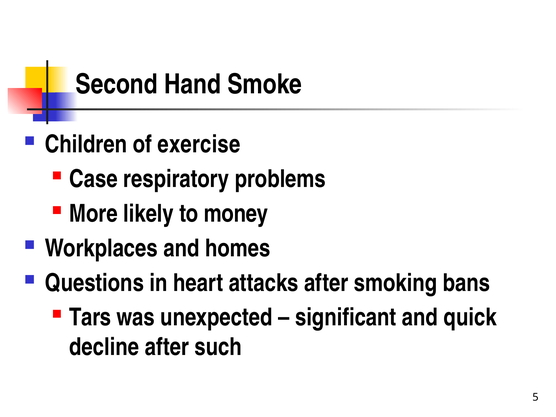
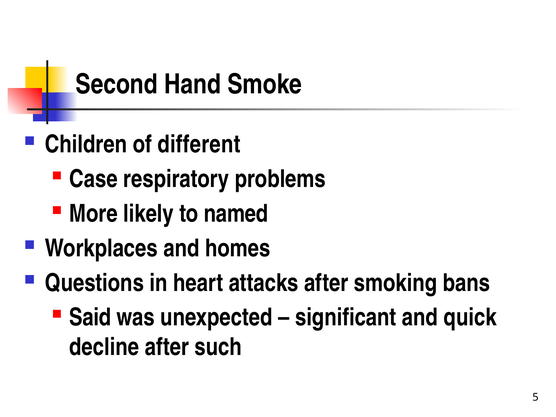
exercise: exercise -> different
money: money -> named
Tars: Tars -> Said
